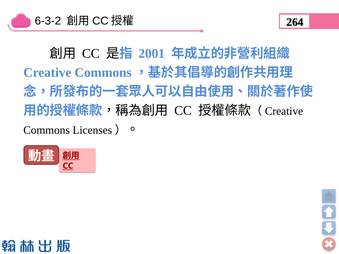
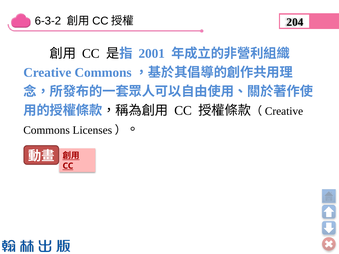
264: 264 -> 204
